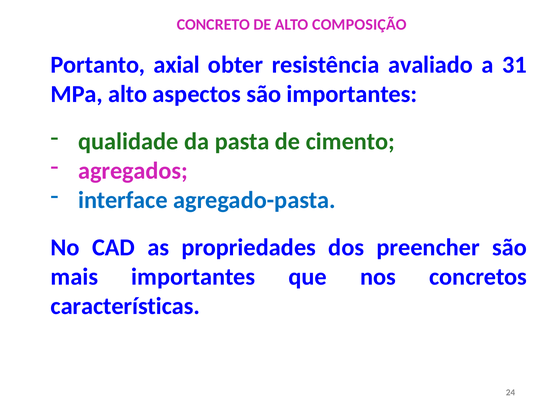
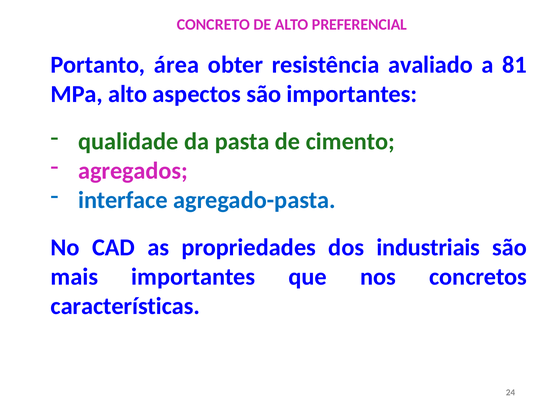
COMPOSIÇÃO: COMPOSIÇÃO -> PREFERENCIAL
axial: axial -> área
31: 31 -> 81
preencher: preencher -> industriais
